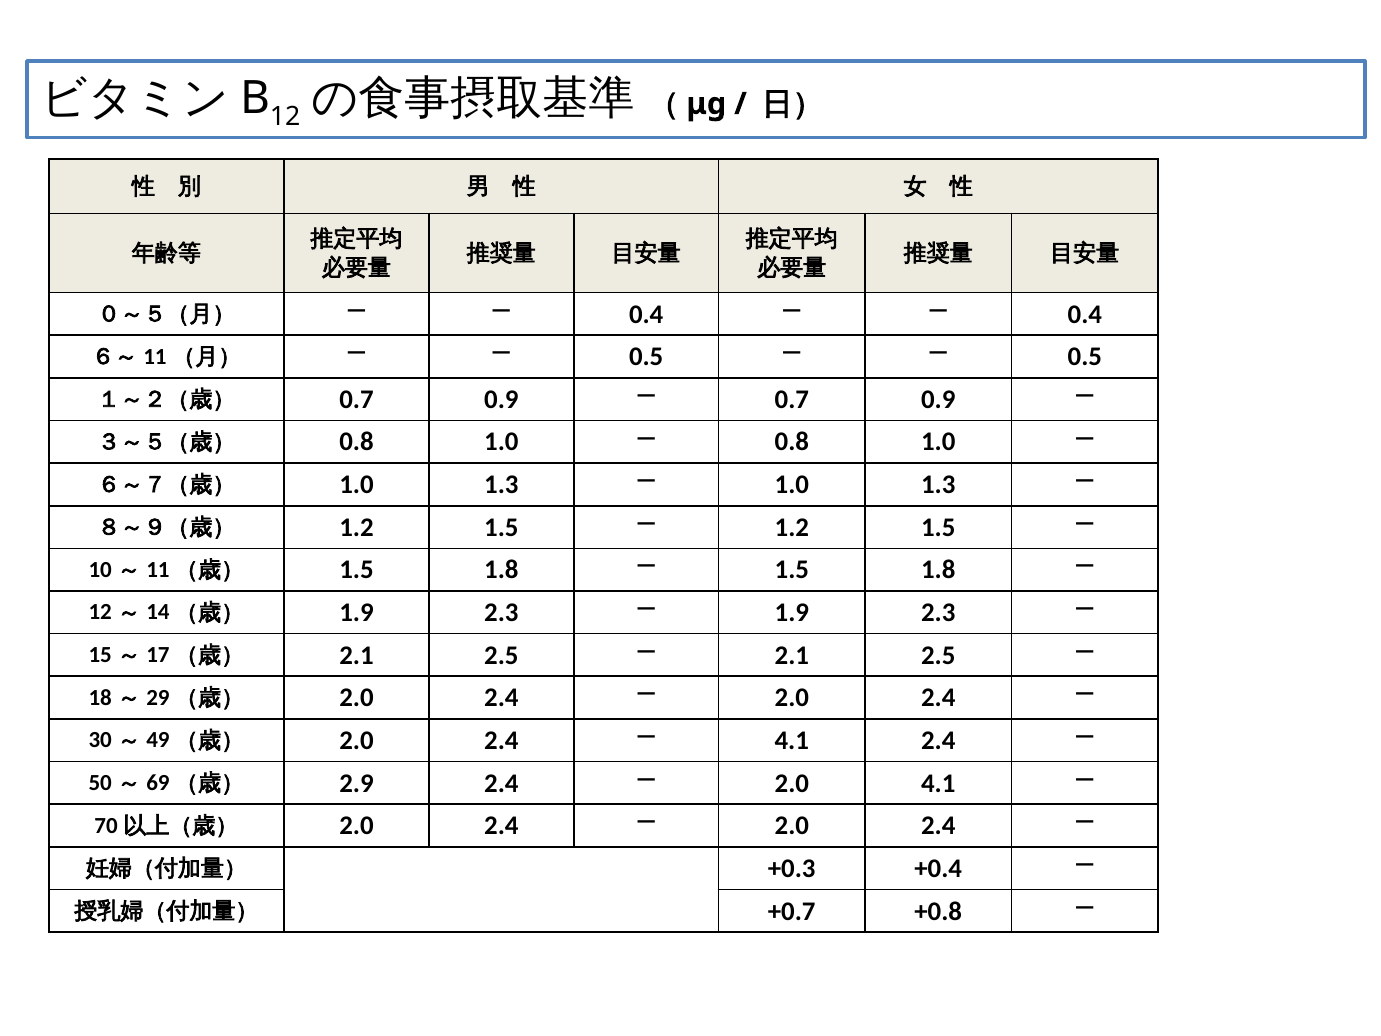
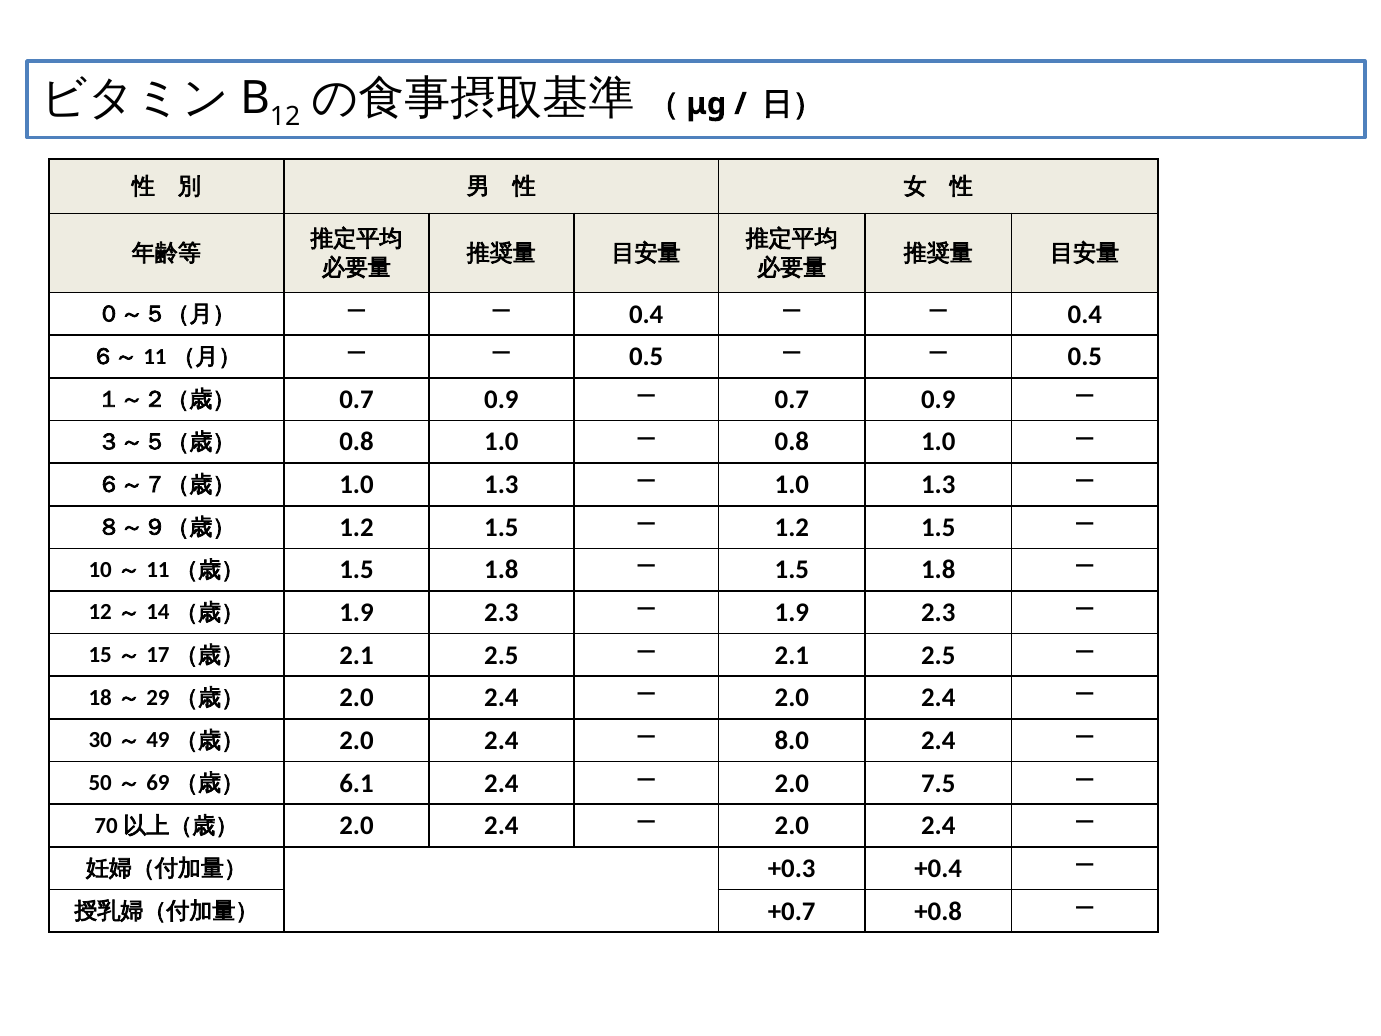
4.1 at (792, 740): 4.1 -> 8.0
2.9: 2.9 -> 6.1
2.0 4.1: 4.1 -> 7.5
